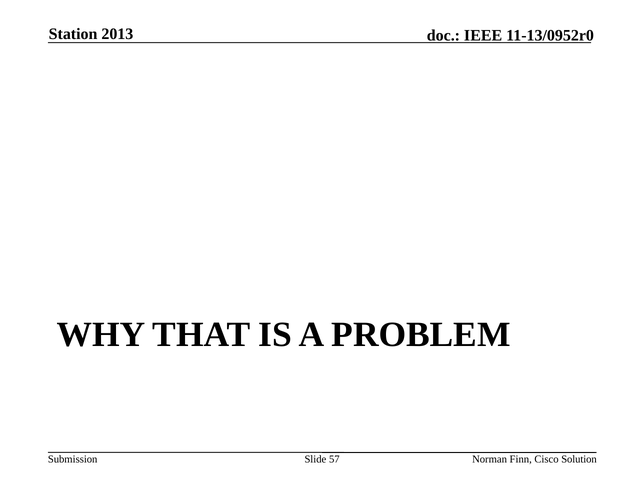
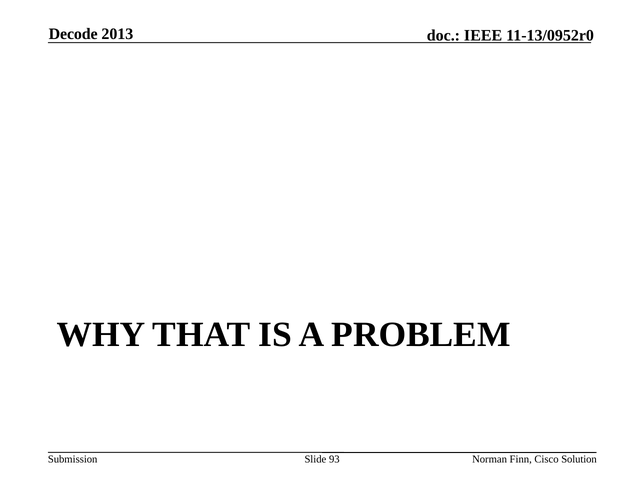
Station: Station -> Decode
57: 57 -> 93
